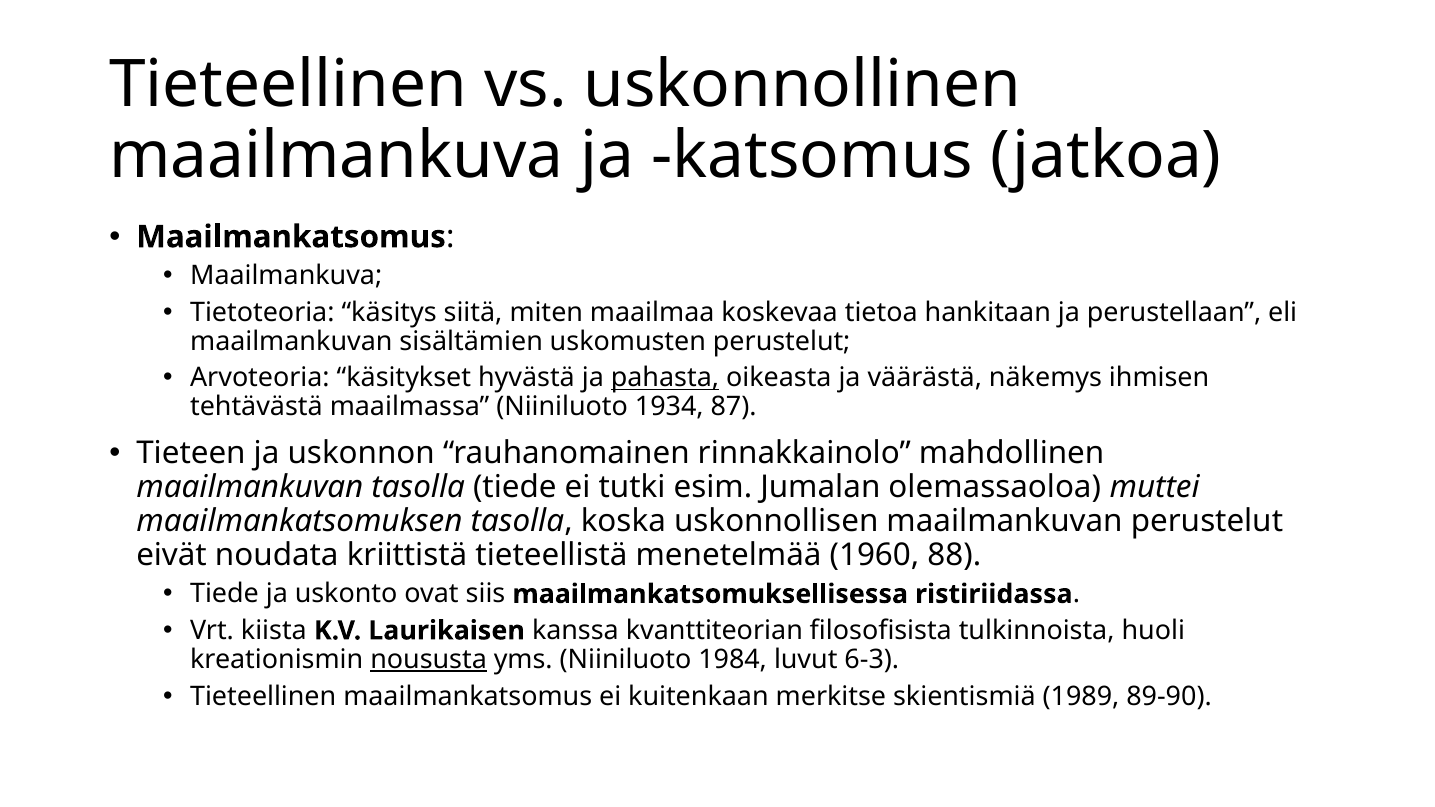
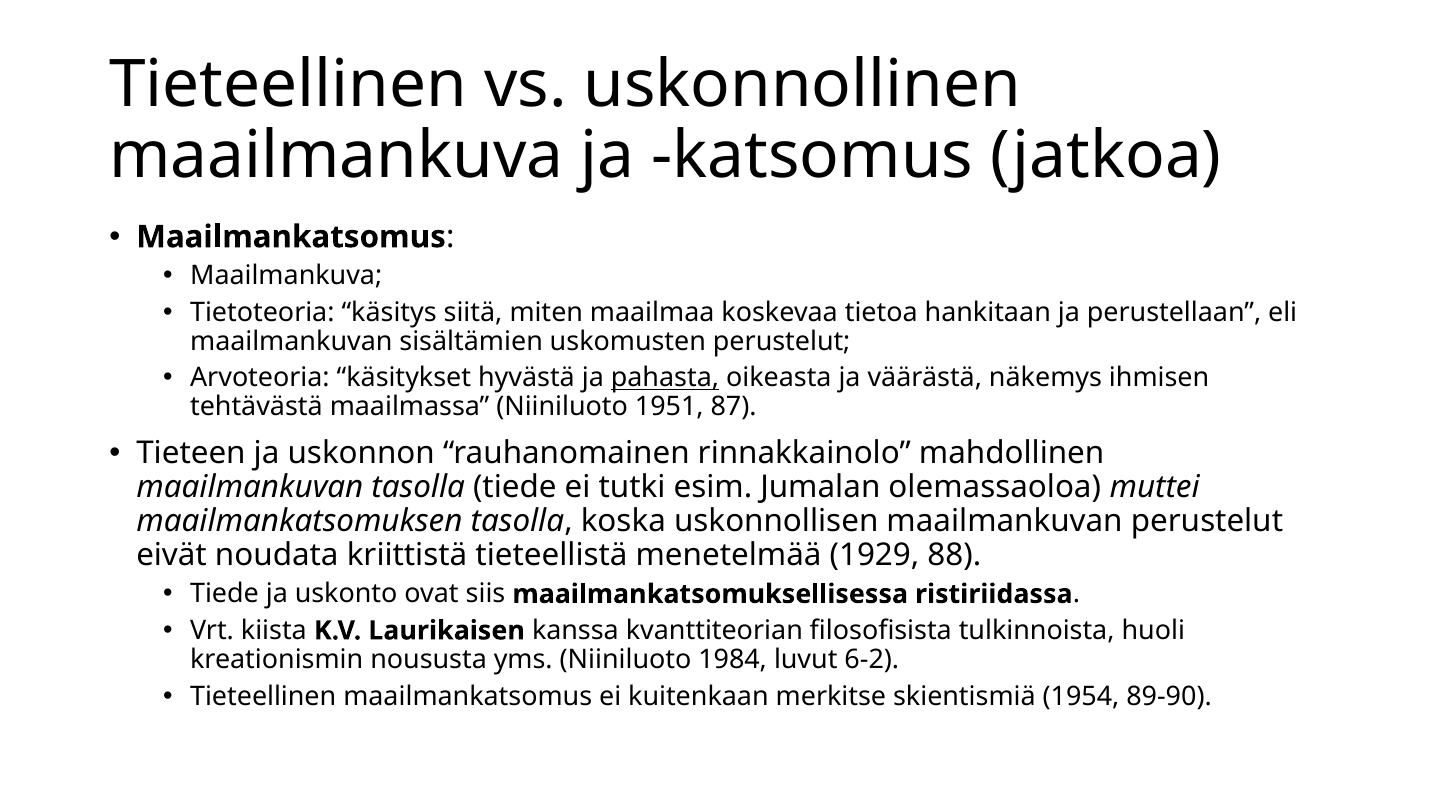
1934: 1934 -> 1951
1960: 1960 -> 1929
noususta underline: present -> none
6-3: 6-3 -> 6-2
1989: 1989 -> 1954
